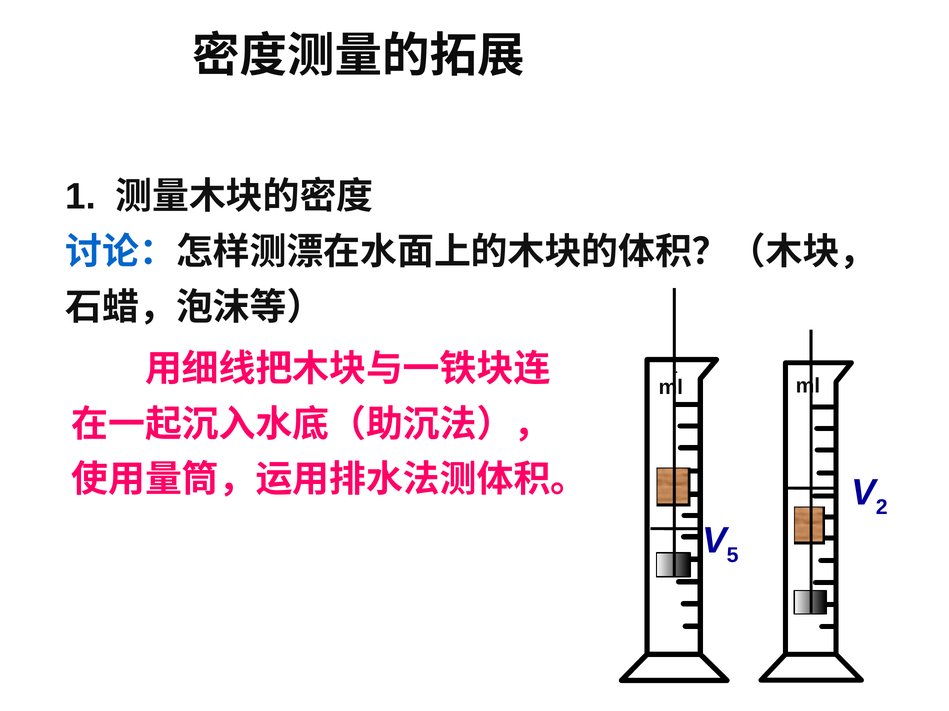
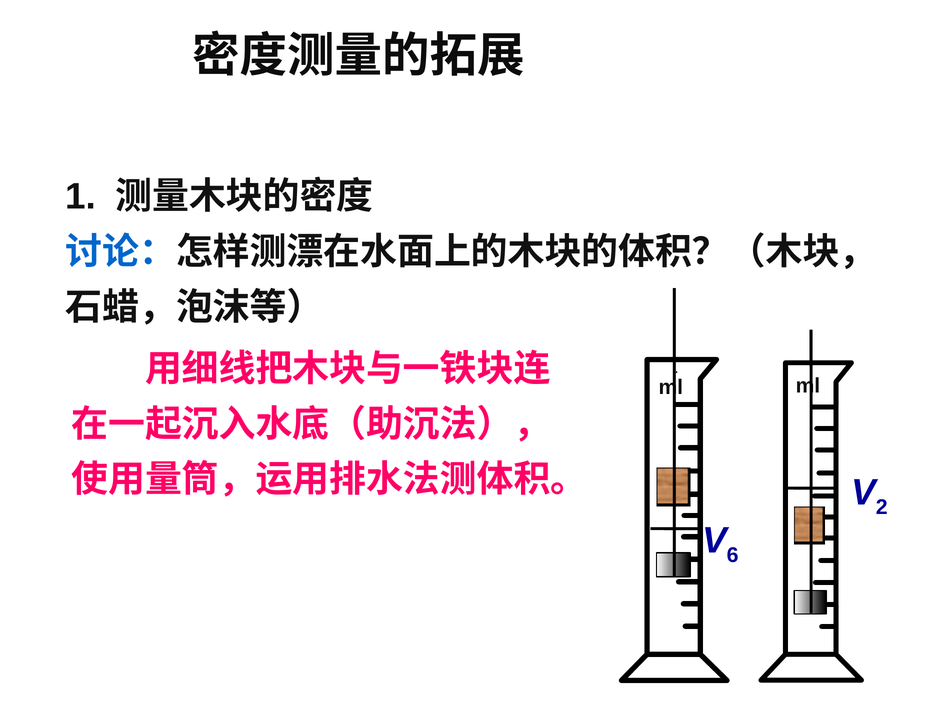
5: 5 -> 6
